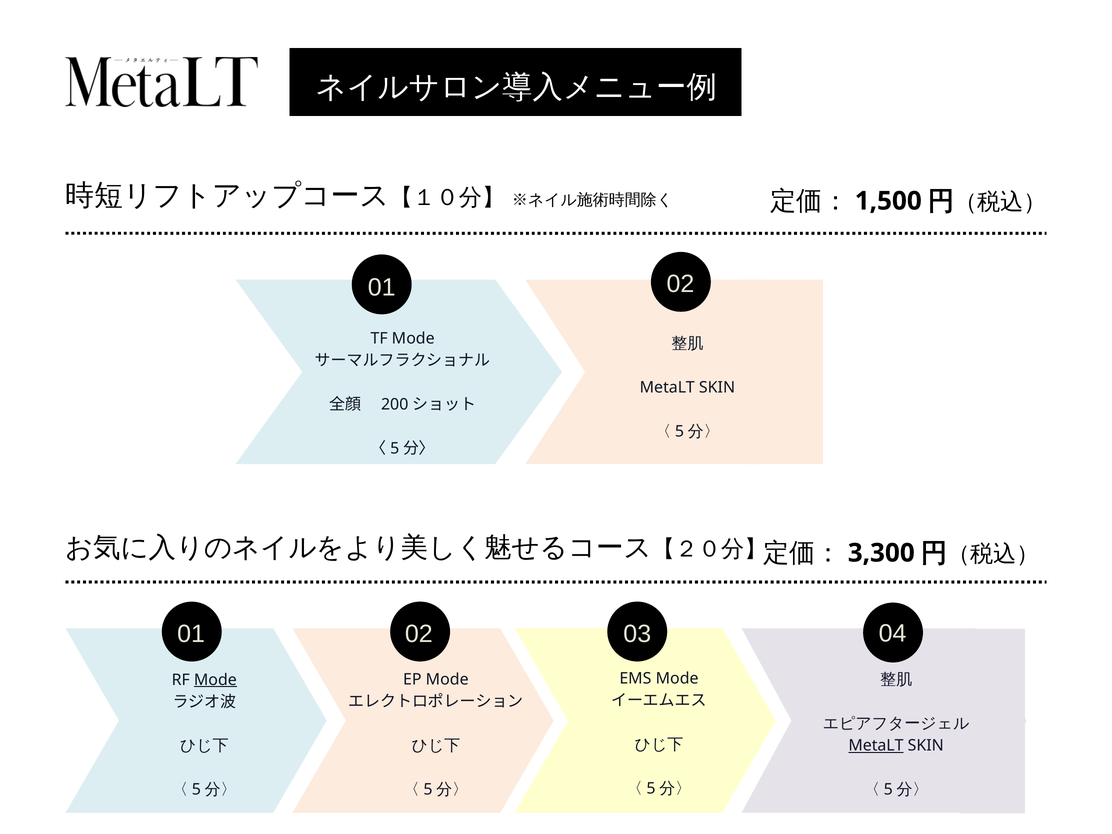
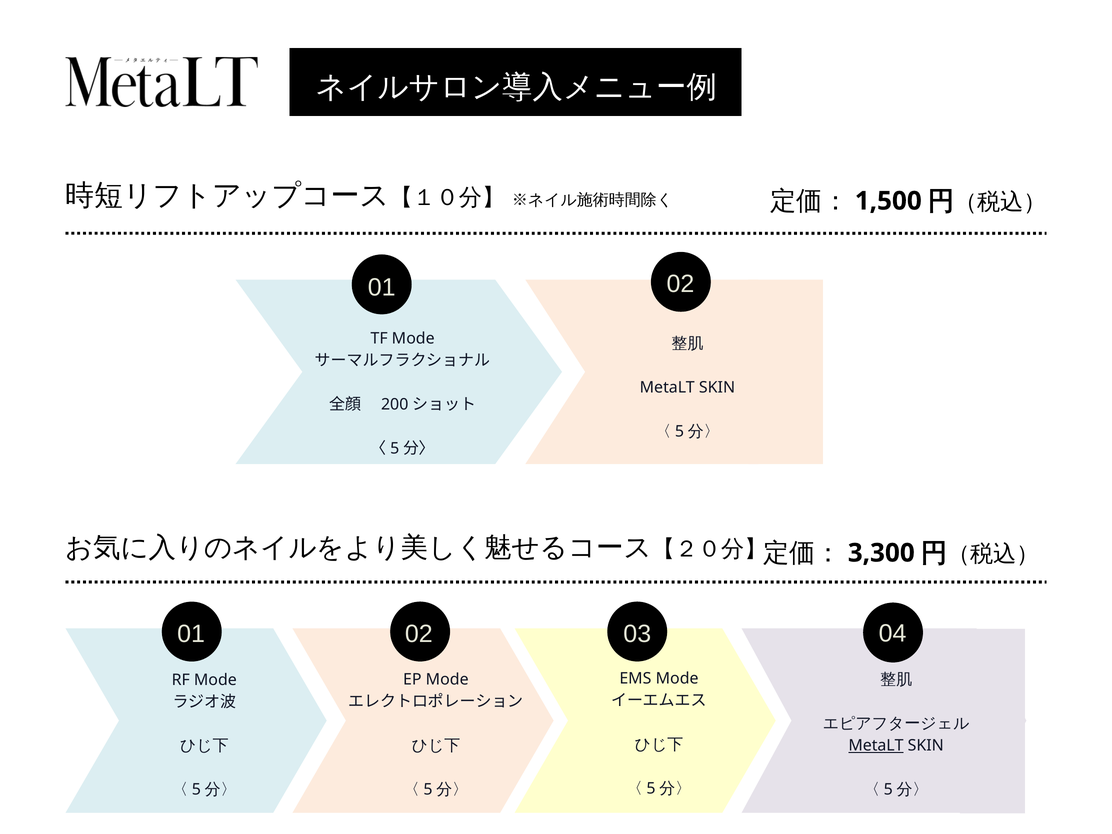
Mode at (215, 680) underline: present -> none
